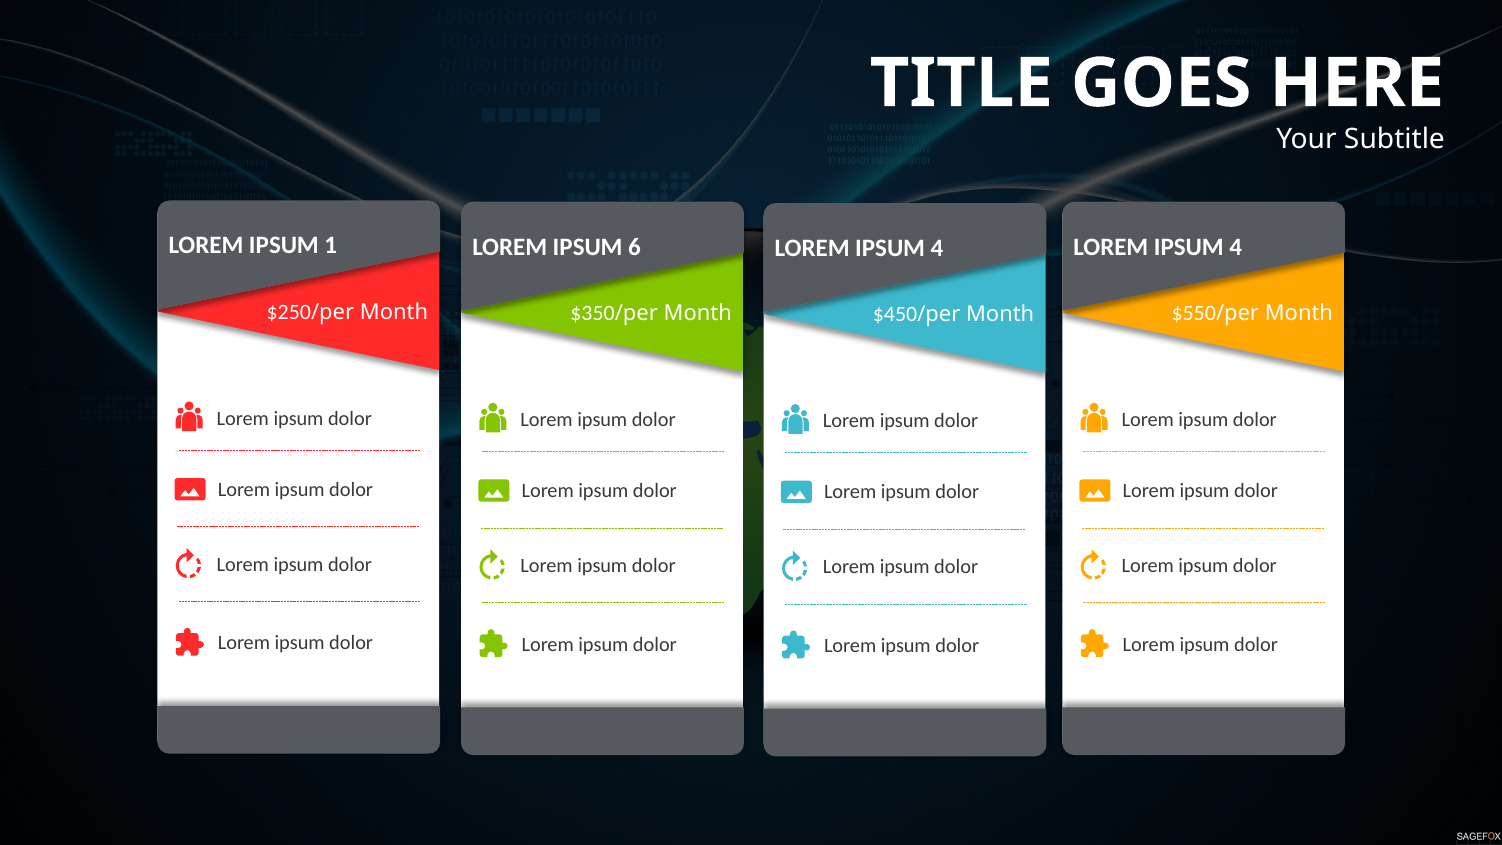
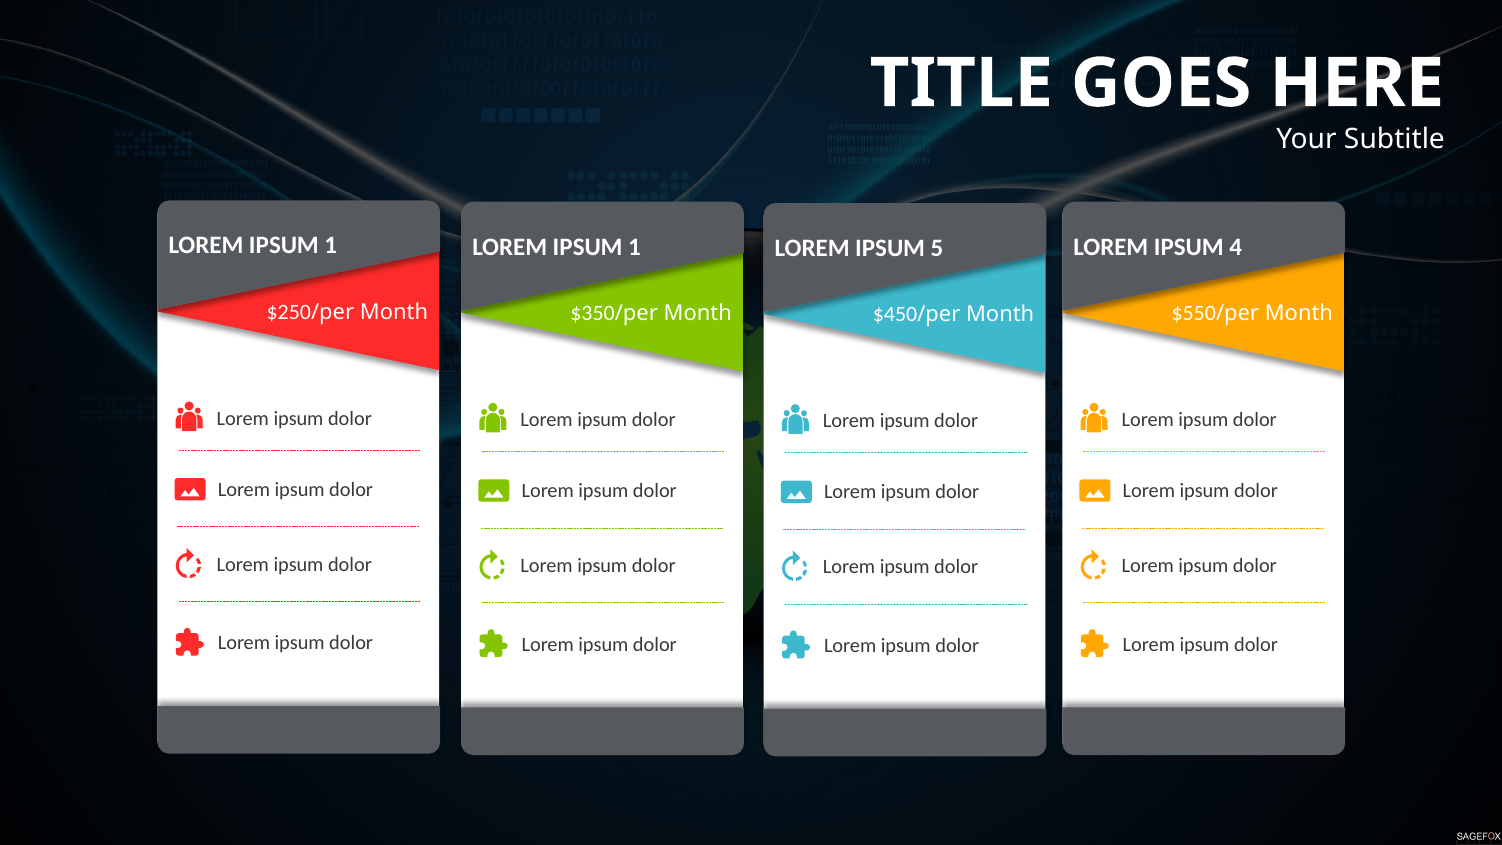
6 at (635, 247): 6 -> 1
4 at (937, 248): 4 -> 5
